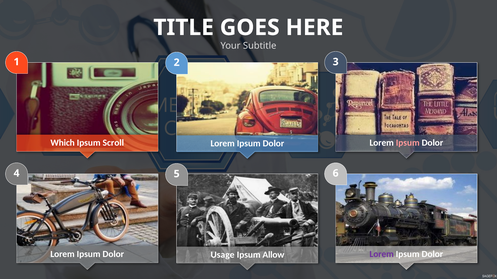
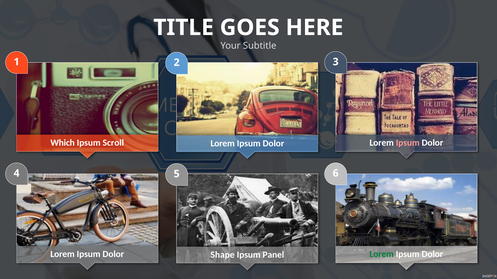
Lorem at (382, 255) colour: purple -> green
Usage: Usage -> Shape
Allow: Allow -> Panel
